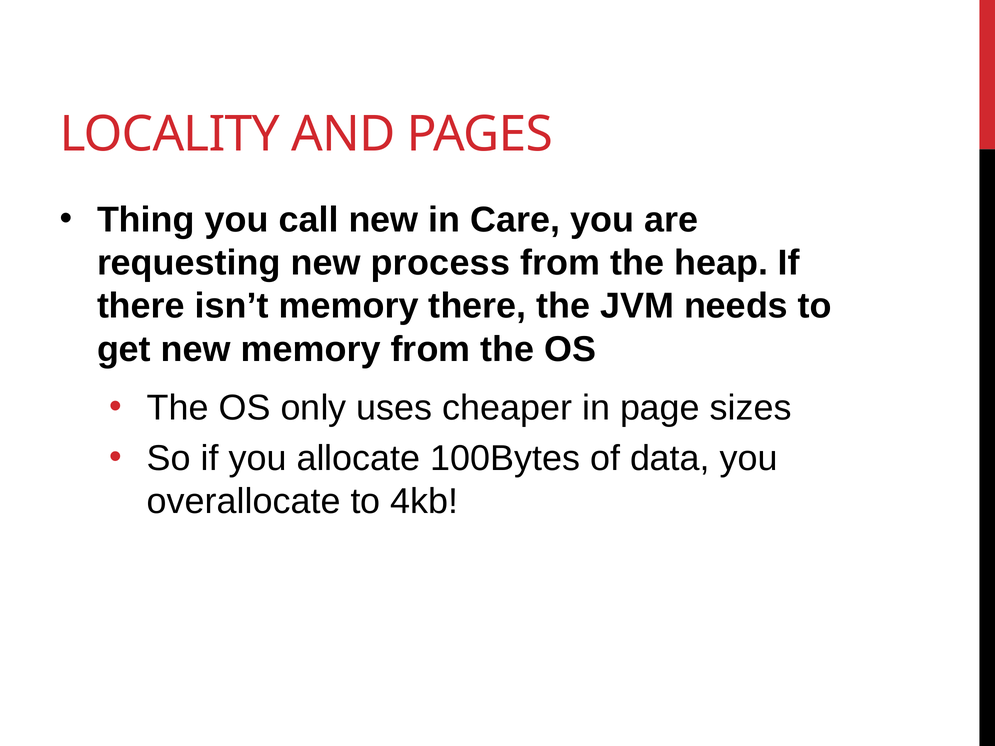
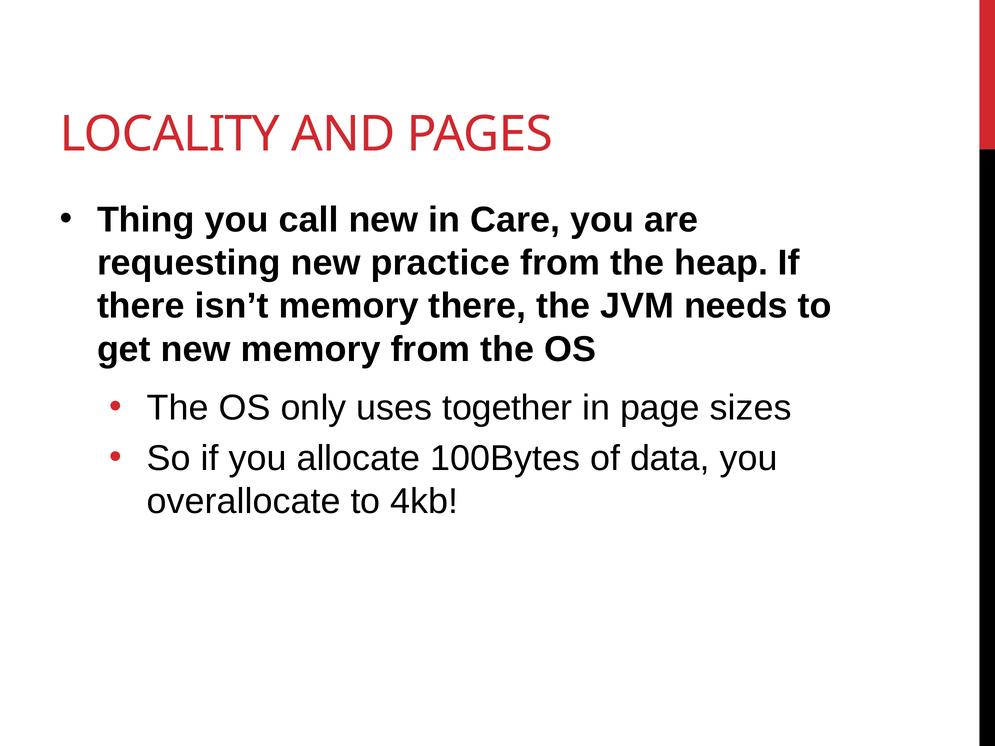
process: process -> practice
cheaper: cheaper -> together
